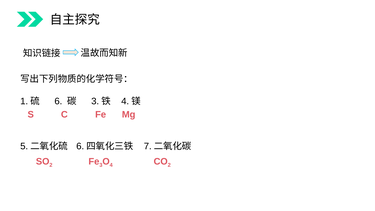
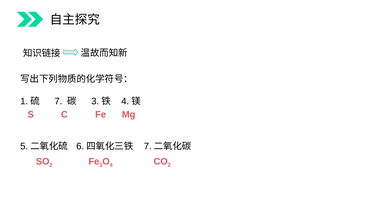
6: 6 -> 7
